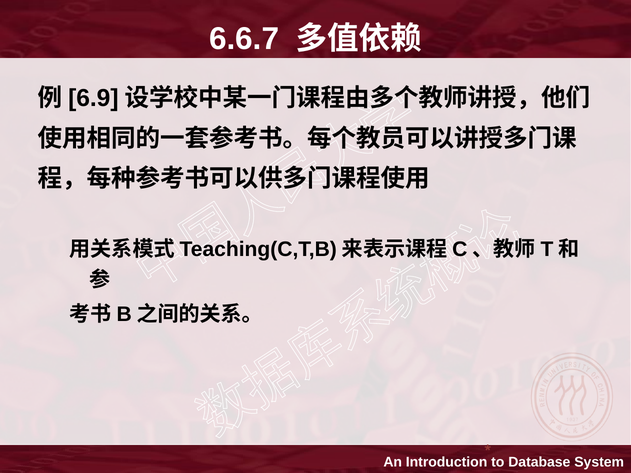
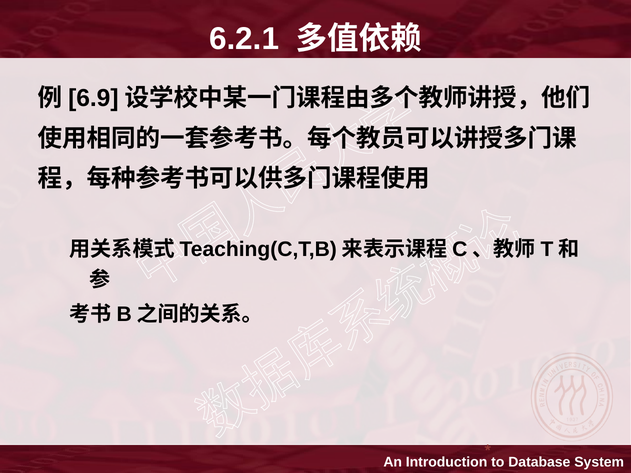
6.6.7: 6.6.7 -> 6.2.1
